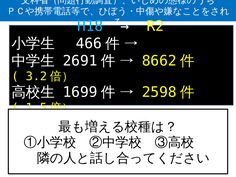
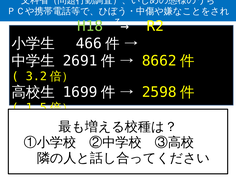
H18 colour: light blue -> light green
